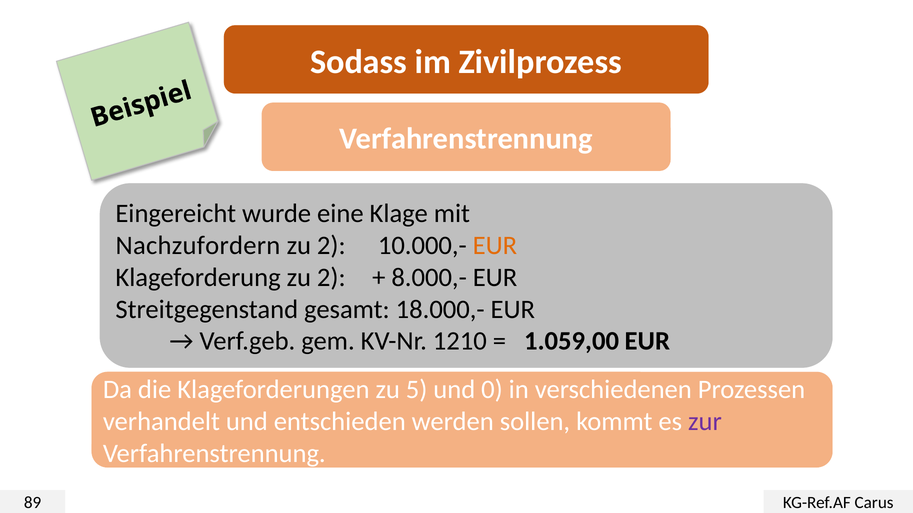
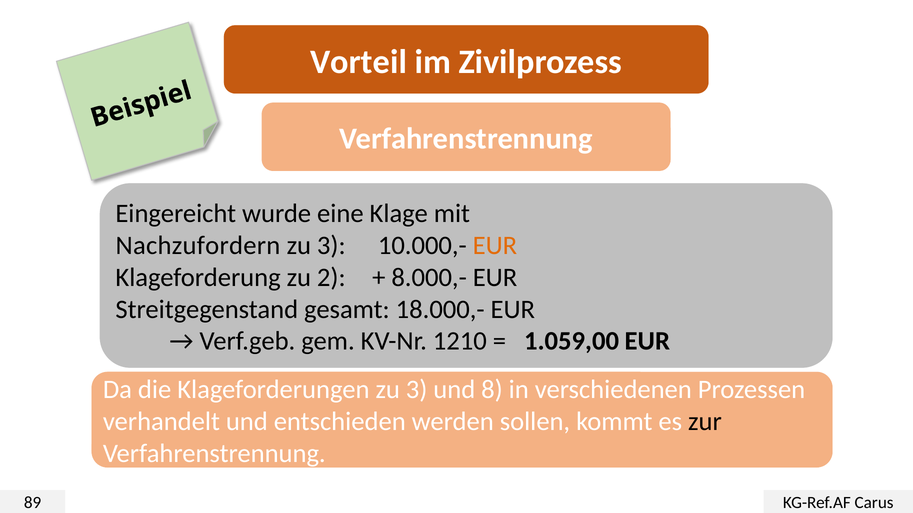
Sodass: Sodass -> Vorteil
2 at (331, 246): 2 -> 3
Klageforderungen zu 5: 5 -> 3
0: 0 -> 8
zur colour: purple -> black
